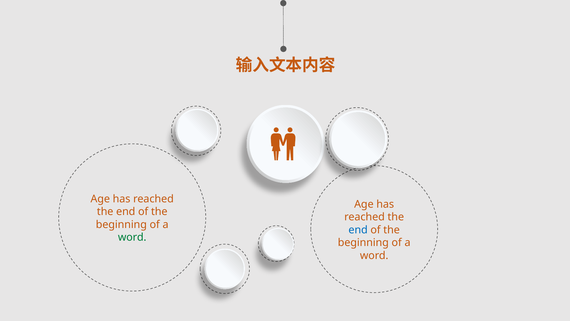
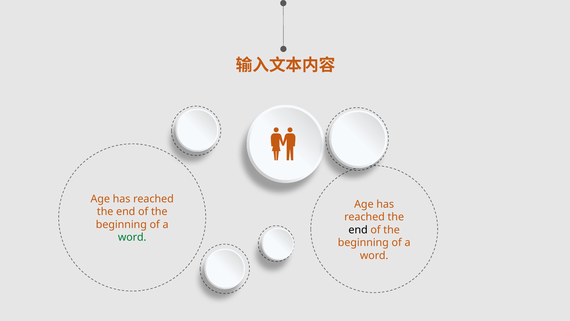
end at (358, 230) colour: blue -> black
